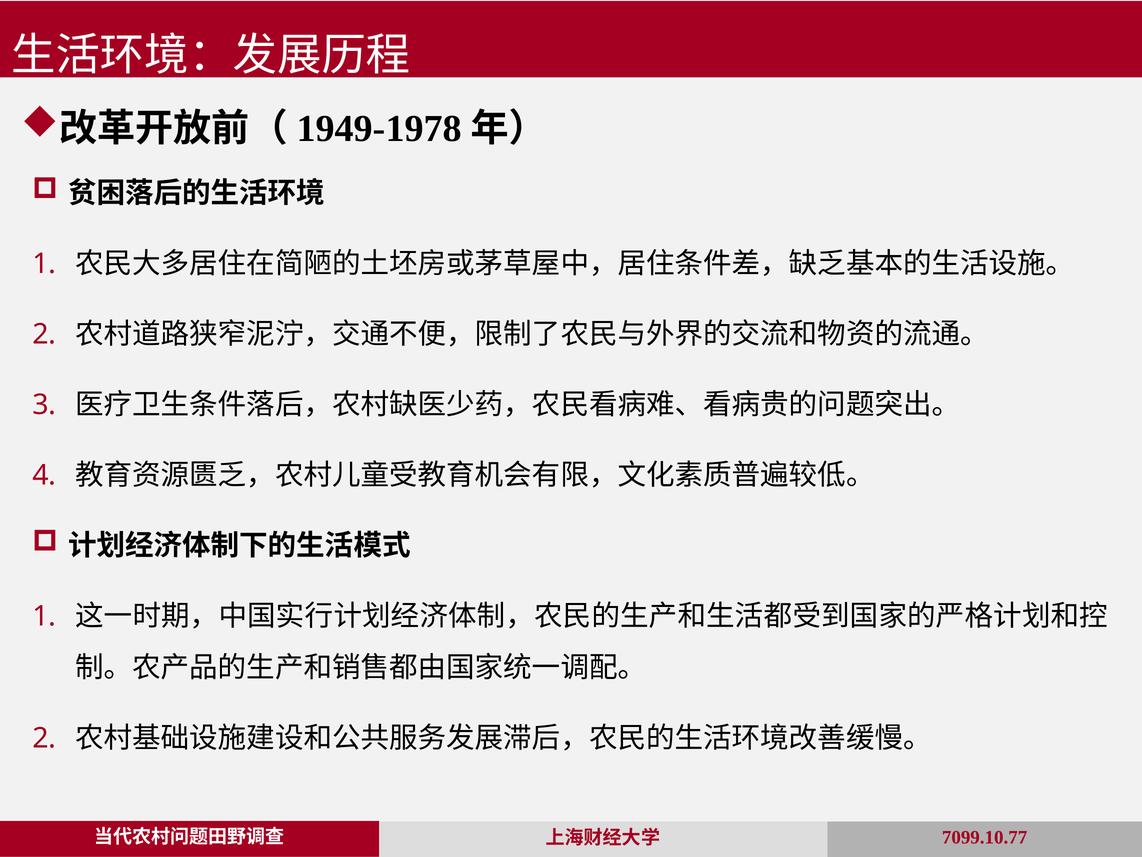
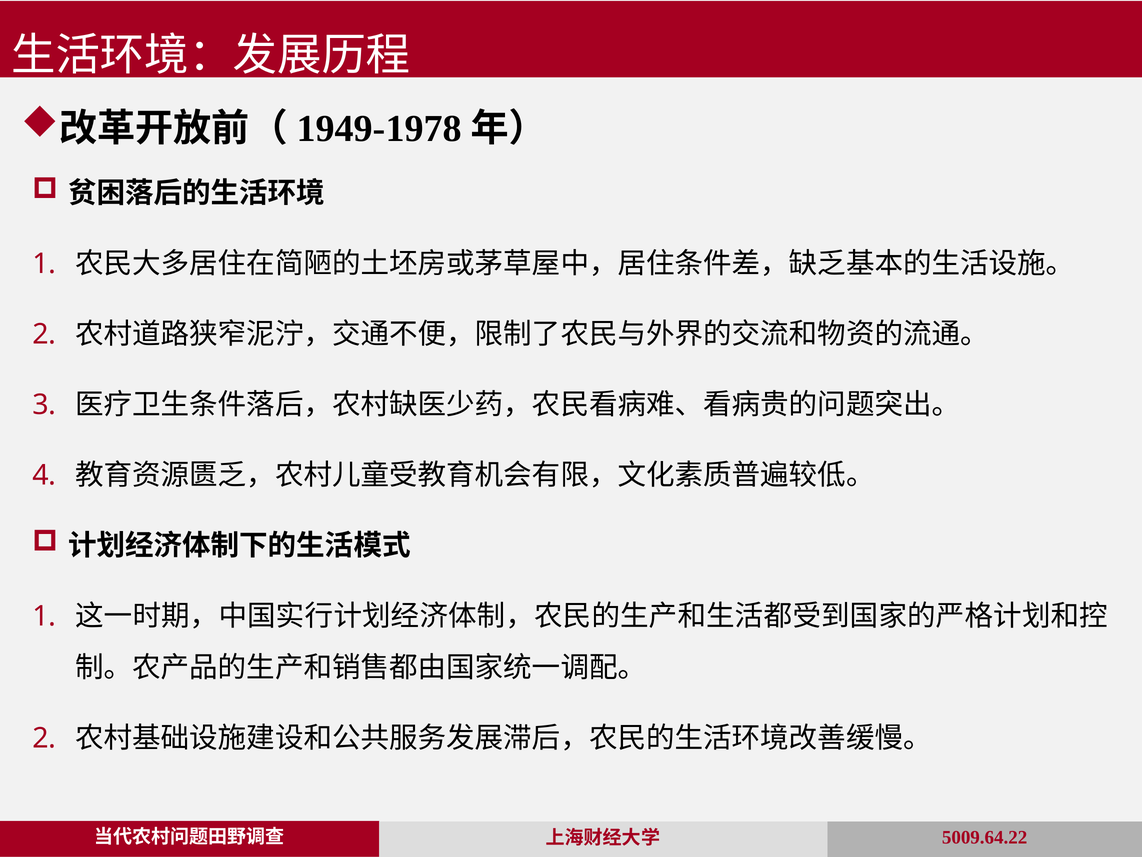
7099.10.77: 7099.10.77 -> 5009.64.22
